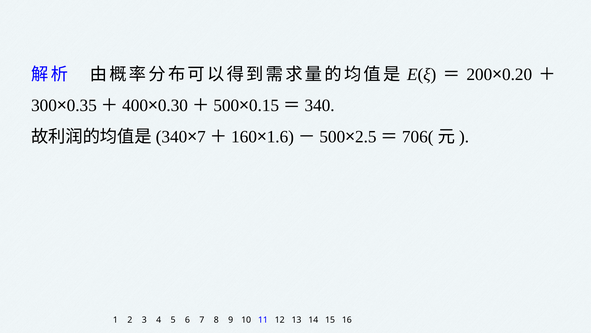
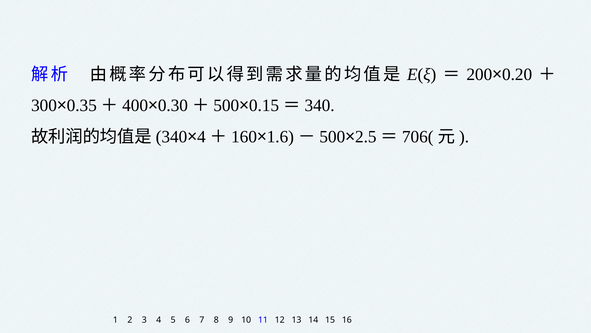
7 at (201, 136): 7 -> 4
